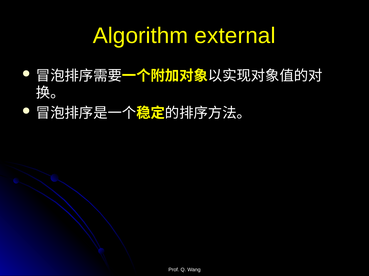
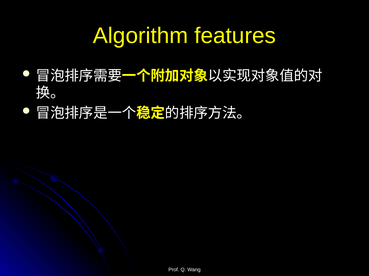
external: external -> features
